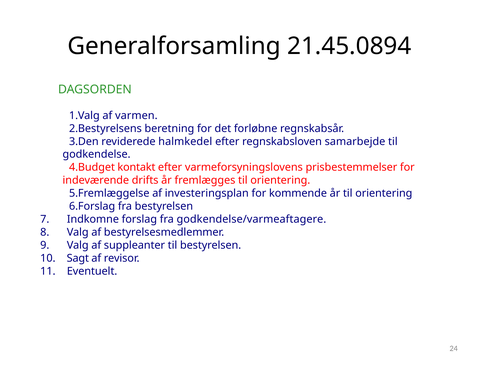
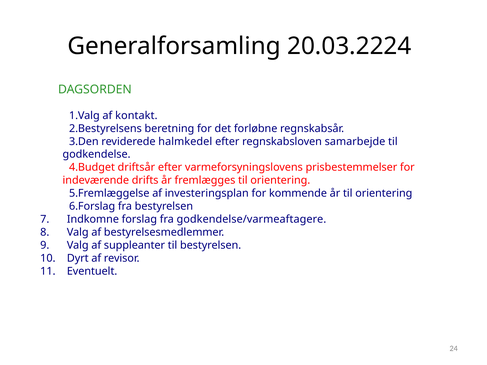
21.45.0894: 21.45.0894 -> 20.03.2224
varmen: varmen -> kontakt
kontakt: kontakt -> driftsår
Sagt: Sagt -> Dyrt
